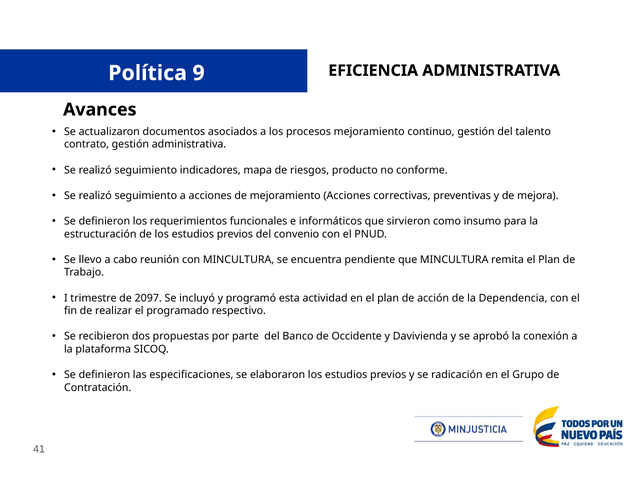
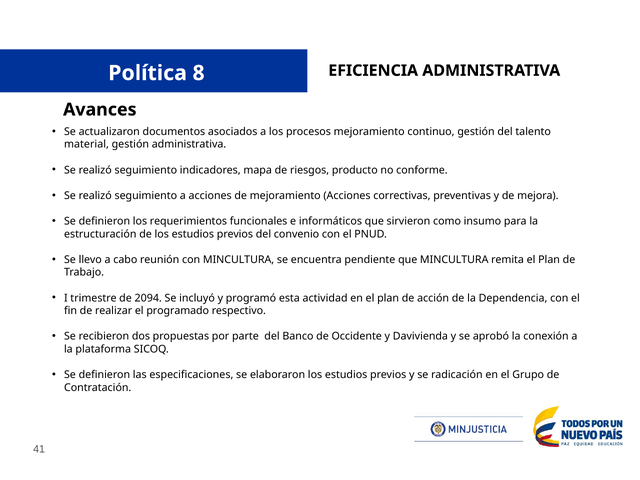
9: 9 -> 8
contrato: contrato -> material
2097: 2097 -> 2094
